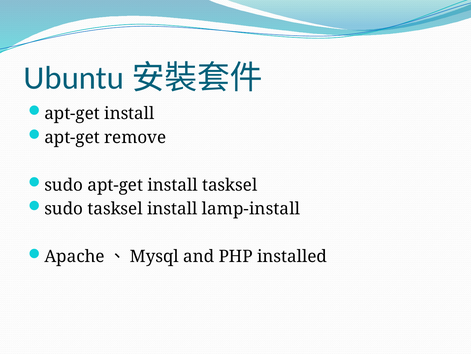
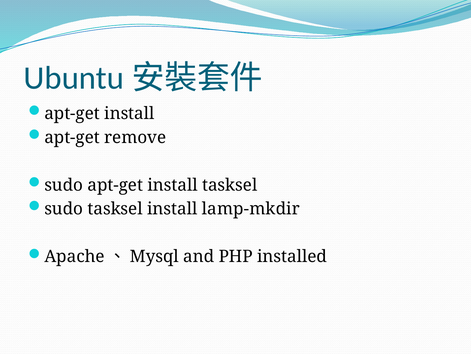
lamp-install: lamp-install -> lamp-mkdir
